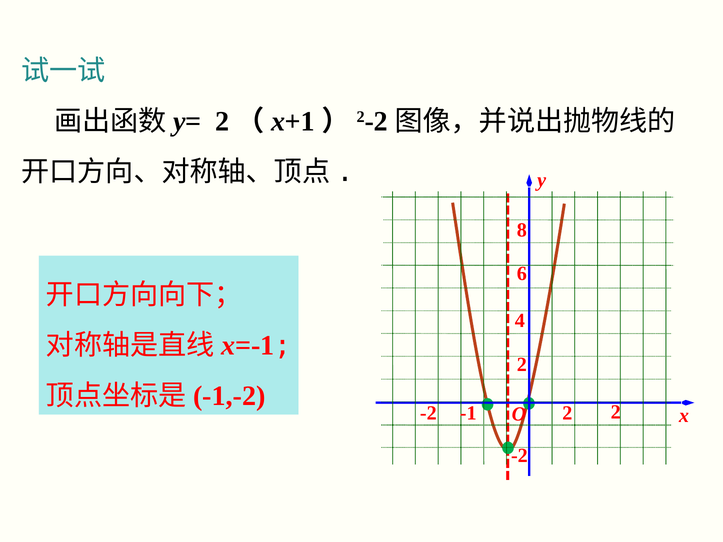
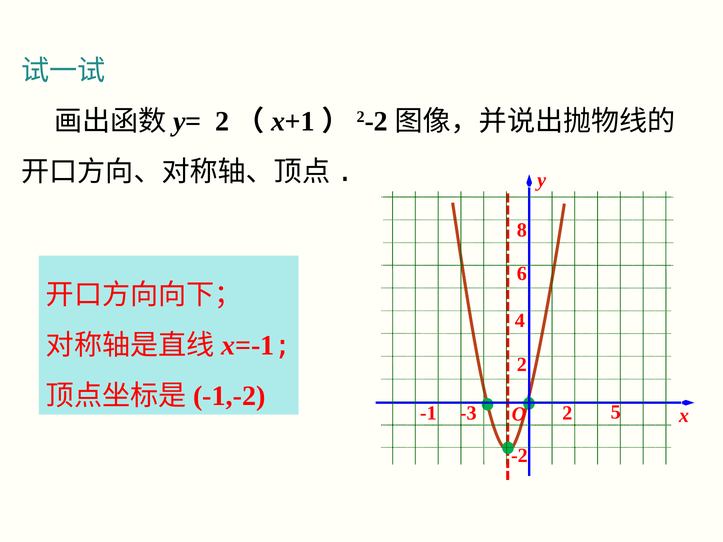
-2 at (428, 414): -2 -> -1
-1: -1 -> -3
2 2: 2 -> 5
